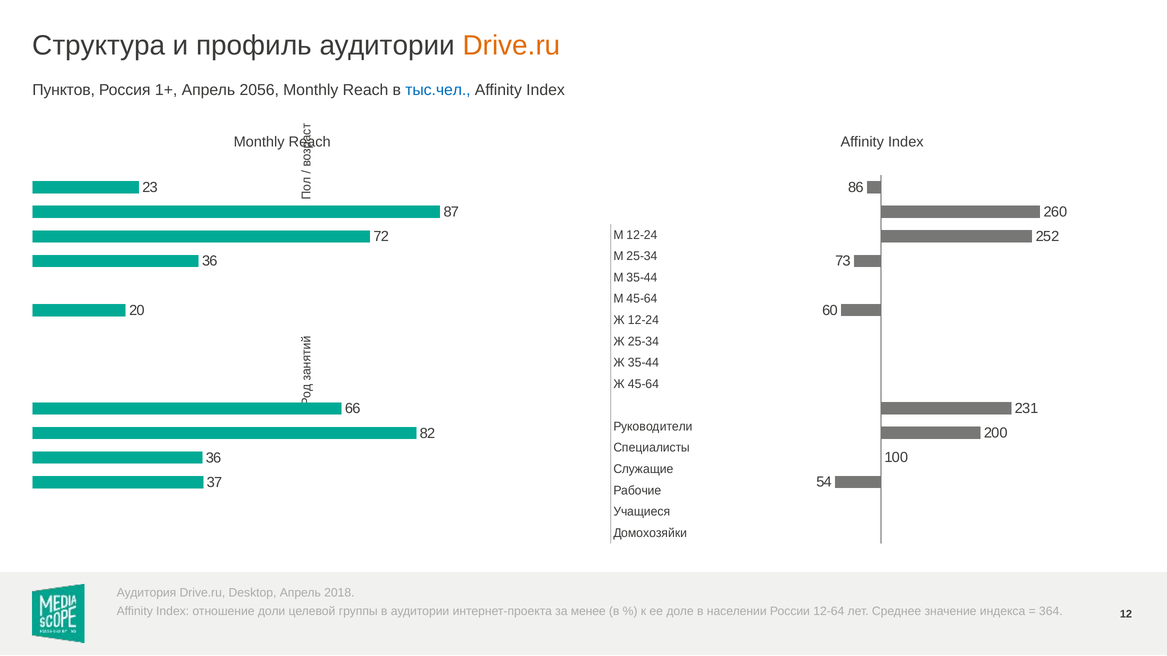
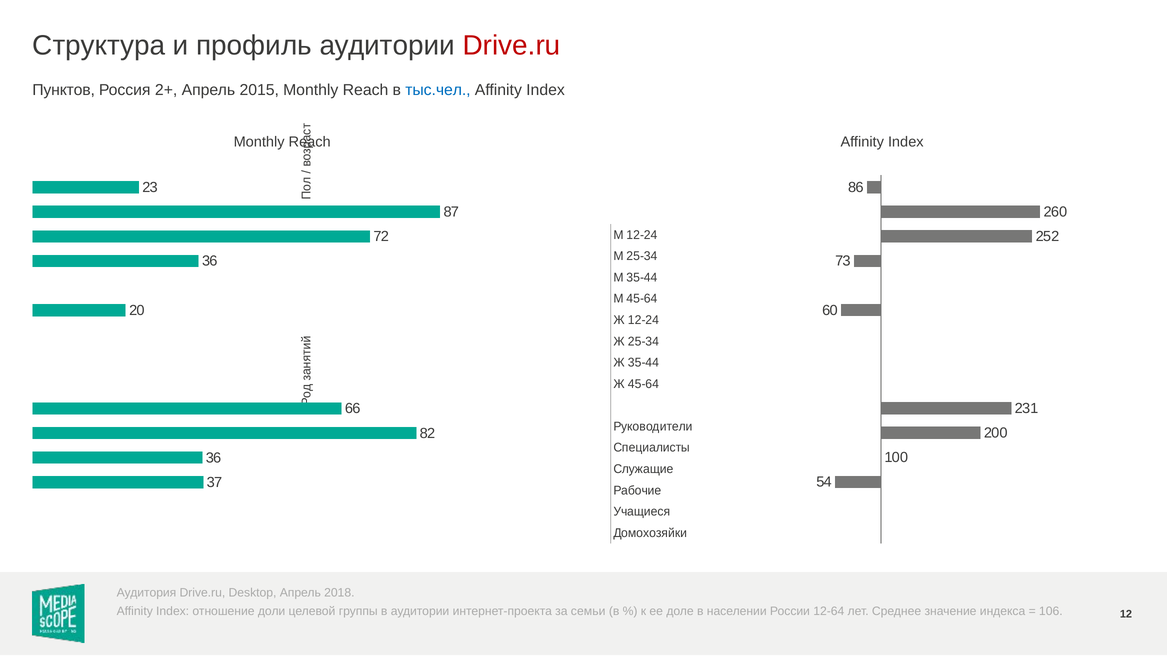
Drive.ru at (512, 46) colour: orange -> red
1+: 1+ -> 2+
2056: 2056 -> 2015
менее: менее -> семьи
364: 364 -> 106
